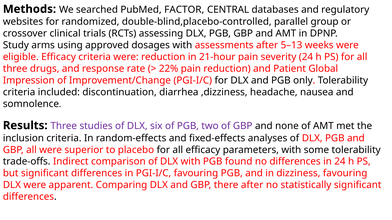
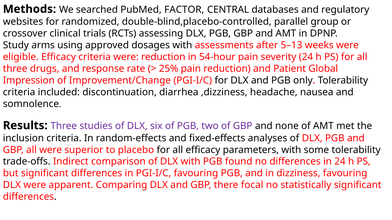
21-hour: 21-hour -> 54-hour
22%: 22% -> 25%
there after: after -> focal
